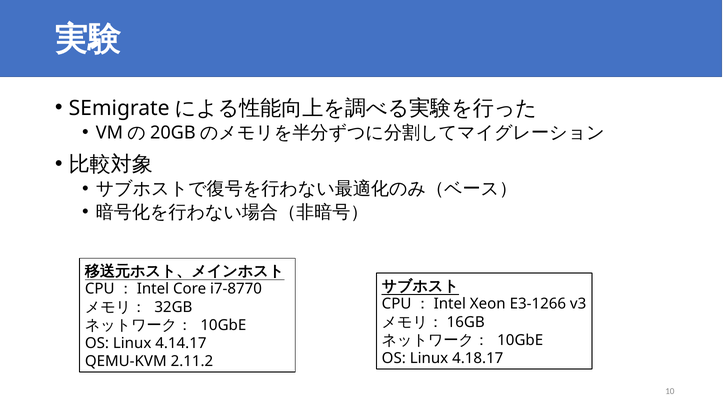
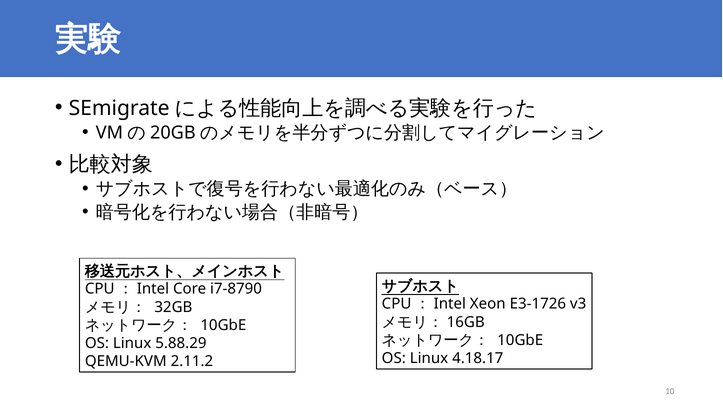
i7-8770: i7-8770 -> i7-8790
E3-1266: E3-1266 -> E3-1726
4.14.17: 4.14.17 -> 5.88.29
